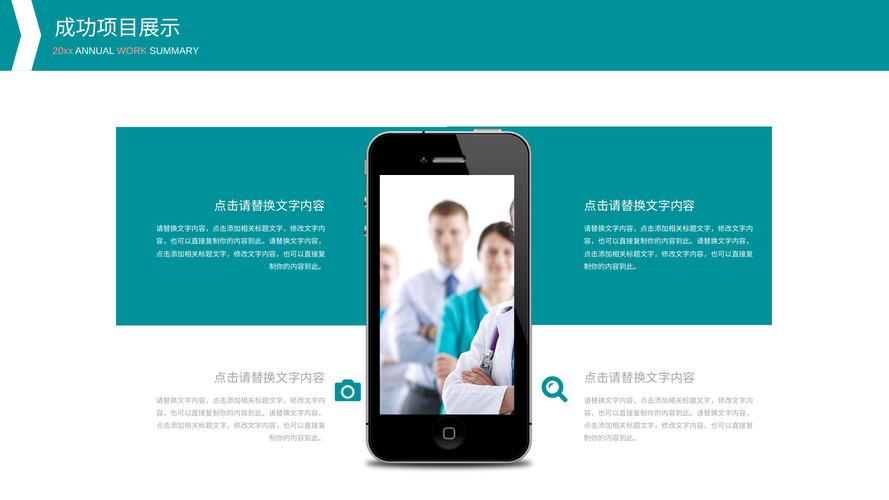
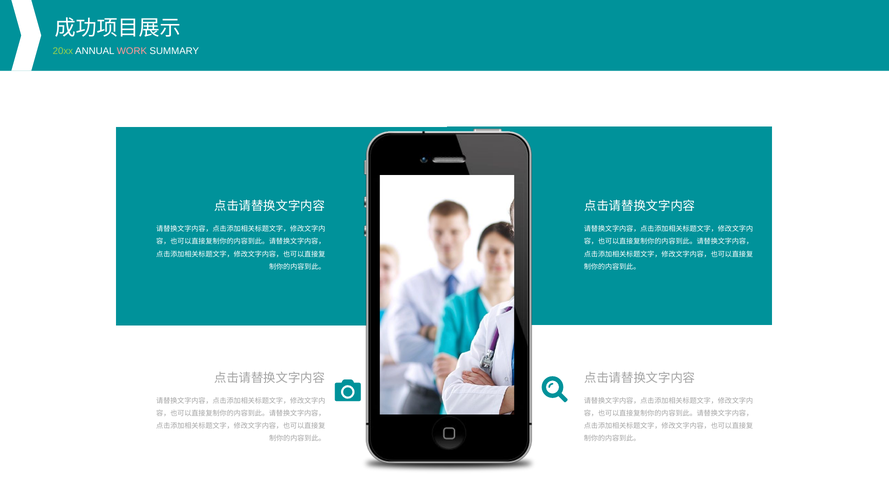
20xx colour: pink -> light green
